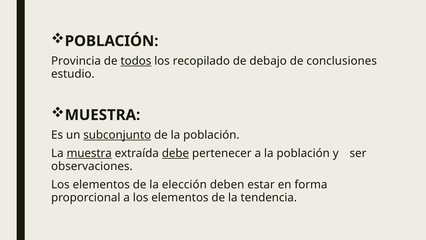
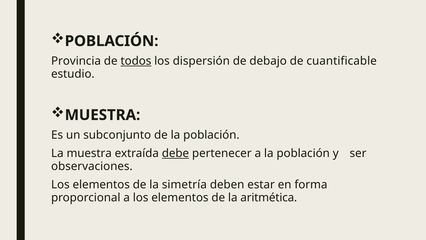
recopilado: recopilado -> dispersión
conclusiones: conclusiones -> cuantificable
subconjunto underline: present -> none
muestra at (89, 153) underline: present -> none
elección: elección -> simetría
tendencia: tendencia -> aritmética
